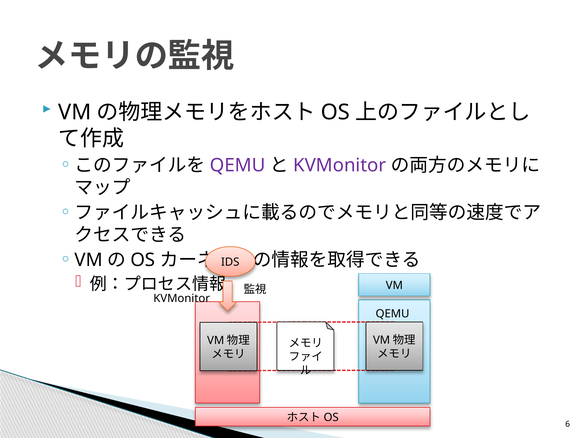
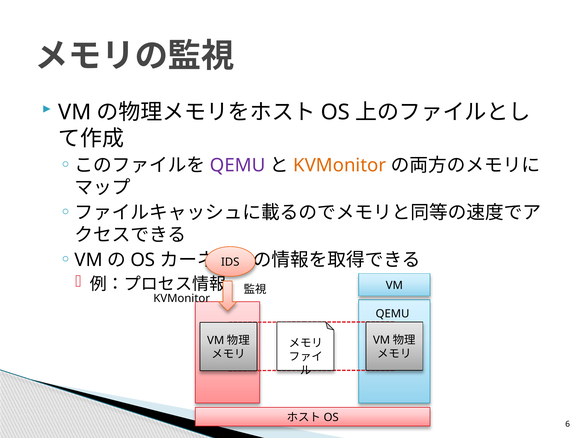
KVMonitor at (340, 165) colour: purple -> orange
